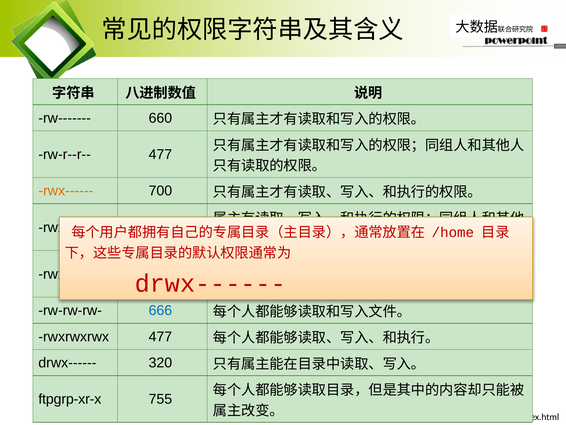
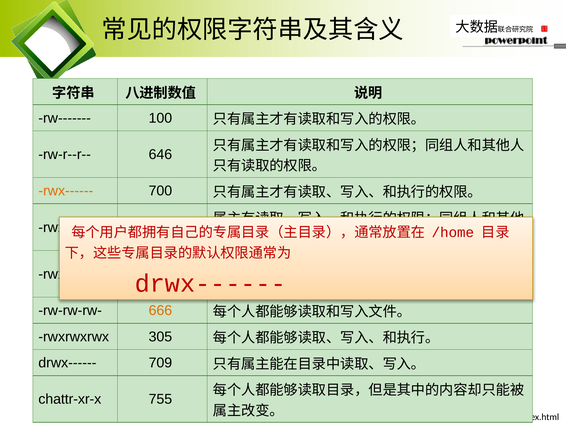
660: 660 -> 100
rw-r--r-- 477: 477 -> 646
666 colour: blue -> orange
rwxrwxrwx 477: 477 -> 305
320: 320 -> 709
ftpgrp-xr-x: ftpgrp-xr-x -> chattr-xr-x
